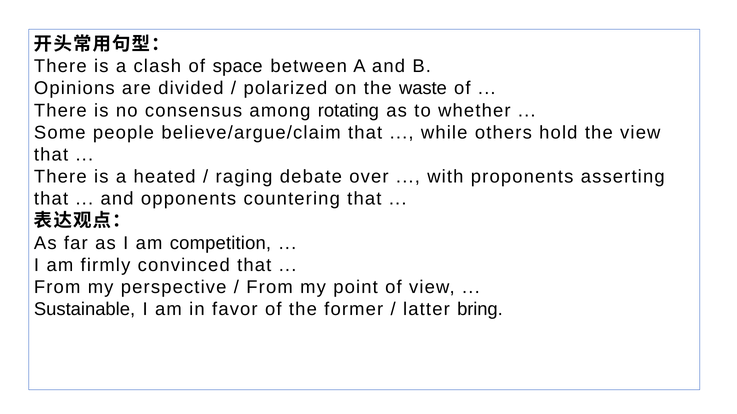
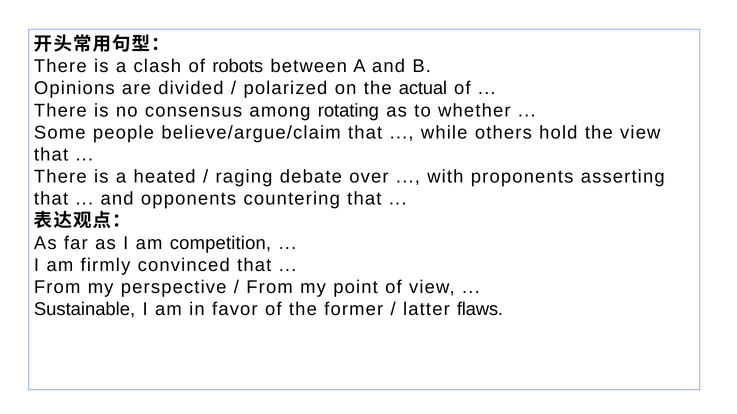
space: space -> robots
waste: waste -> actual
bring: bring -> flaws
